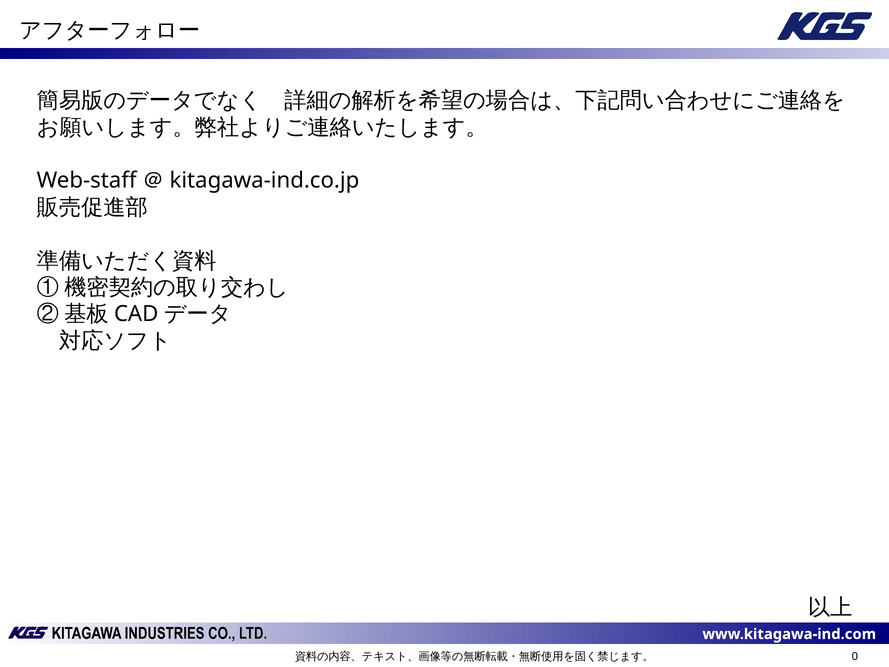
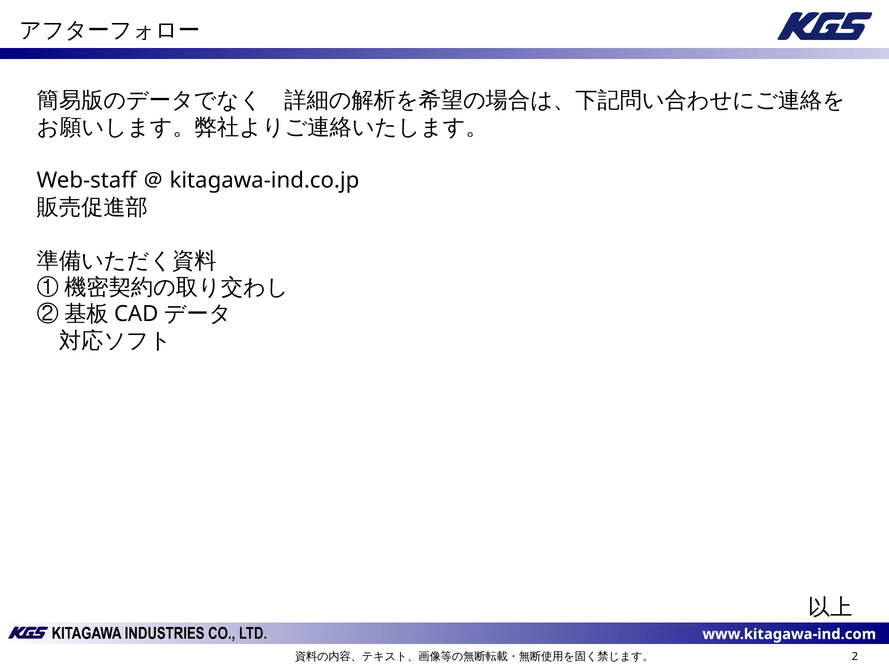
0: 0 -> 2
